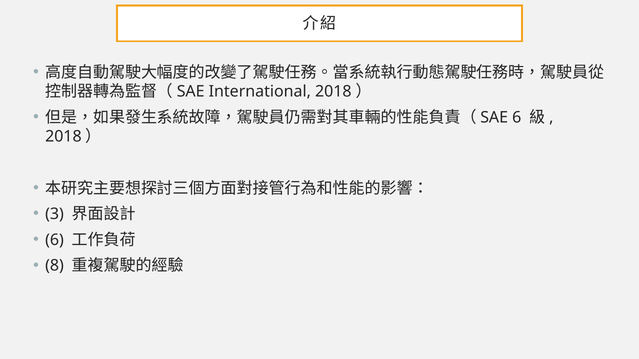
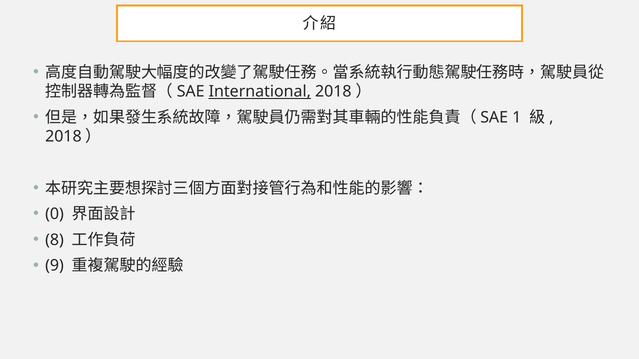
International underline: none -> present
6 at (517, 118): 6 -> 1
3: 3 -> 0
6 at (55, 240): 6 -> 8
8: 8 -> 9
